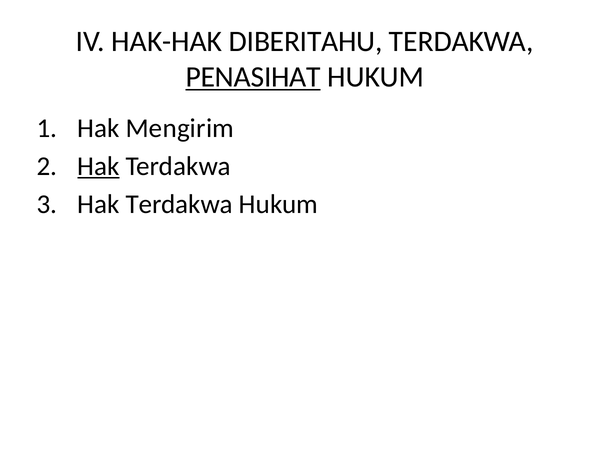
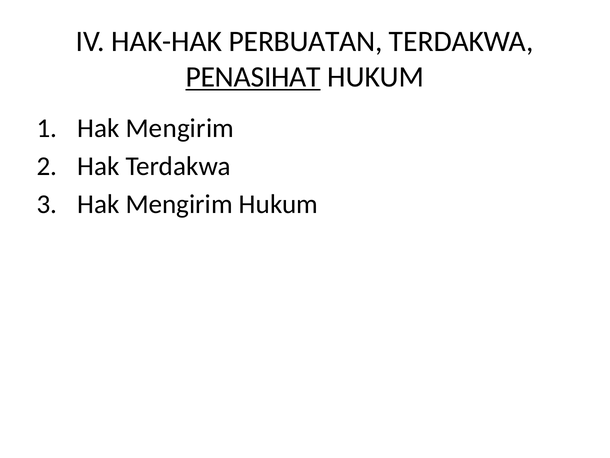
DIBERITAHU: DIBERITAHU -> PERBUATAN
Hak at (98, 166) underline: present -> none
Terdakwa at (179, 204): Terdakwa -> Mengirim
